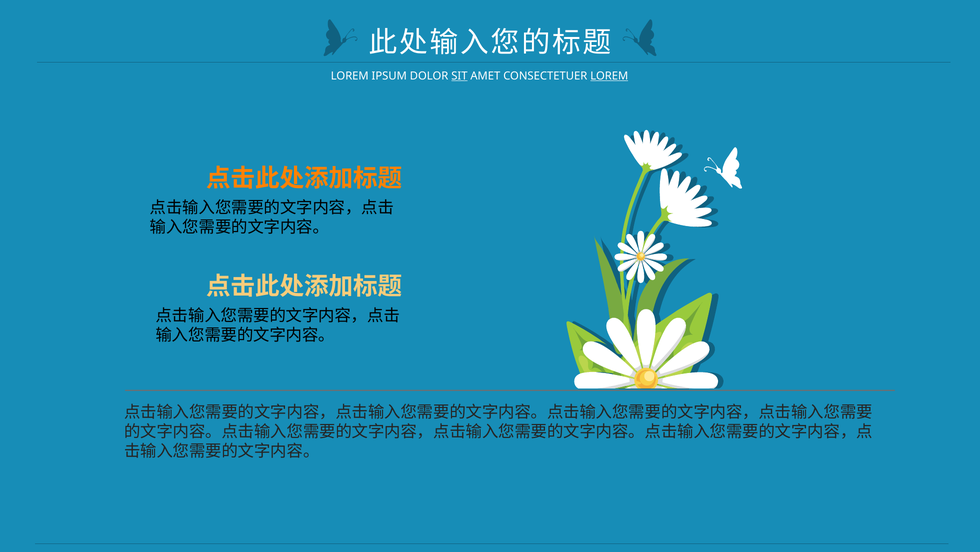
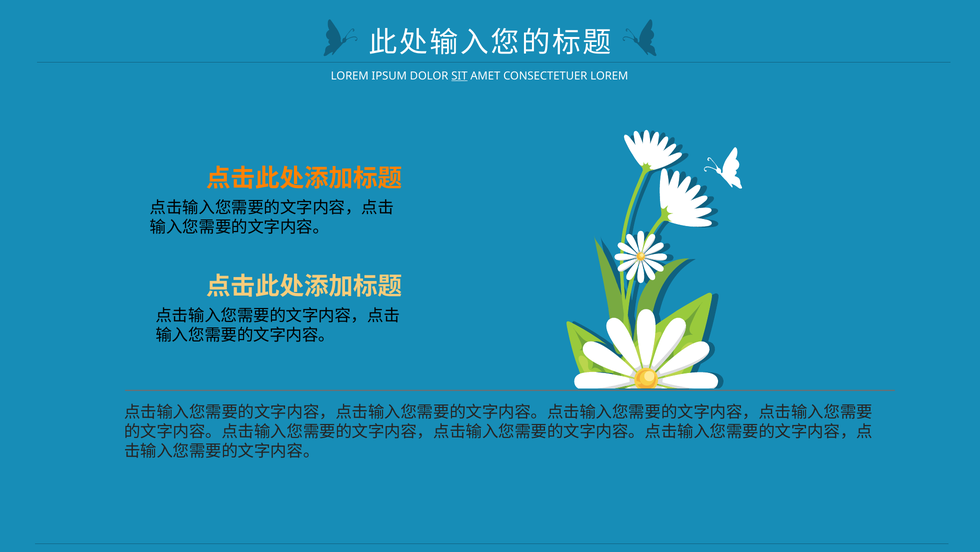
LOREM at (609, 76) underline: present -> none
